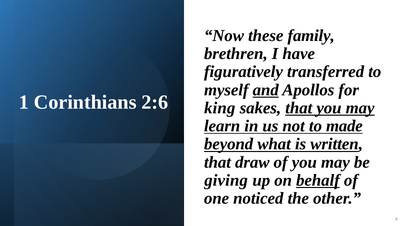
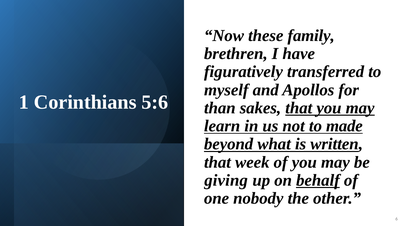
and underline: present -> none
2:6: 2:6 -> 5:6
king: king -> than
draw: draw -> week
noticed: noticed -> nobody
